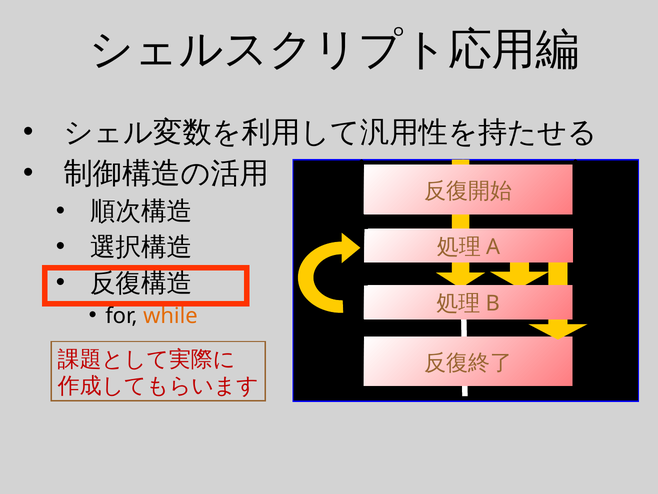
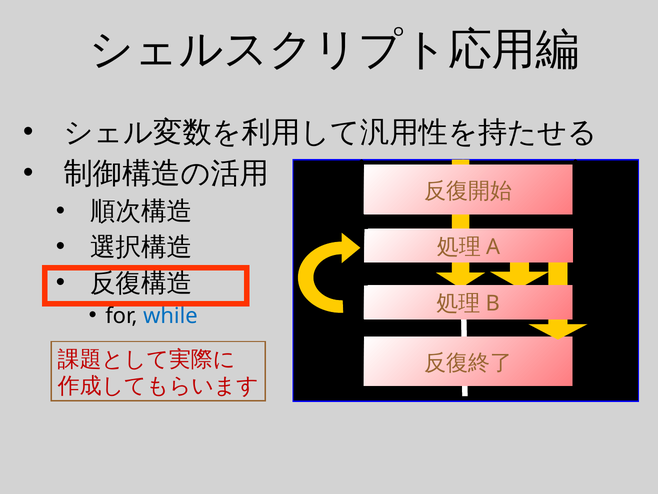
while colour: orange -> blue
